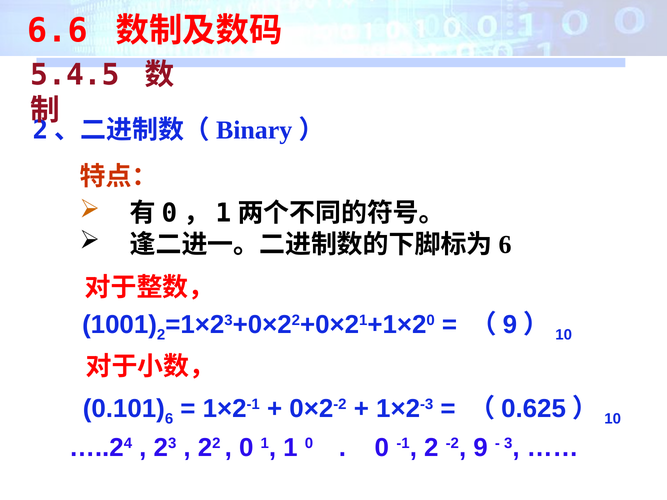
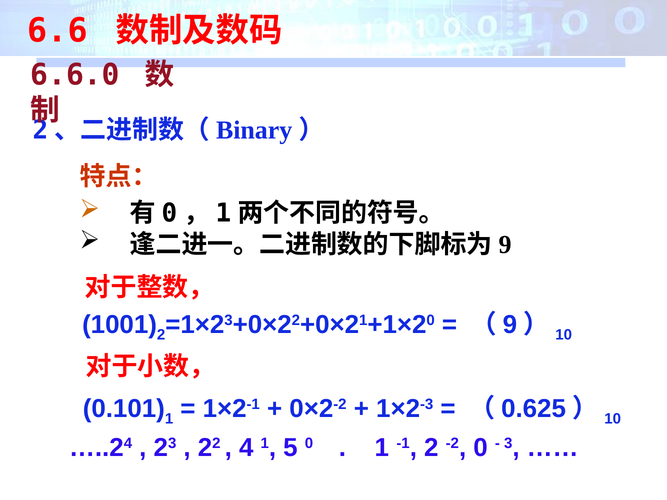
5.4.5: 5.4.5 -> 6.6.0
6 at (505, 245): 6 -> 9
6 at (169, 419): 6 -> 1
0 at (246, 448): 0 -> 4
1 1: 1 -> 5
0 at (382, 448): 0 -> 1
-2 9: 9 -> 0
